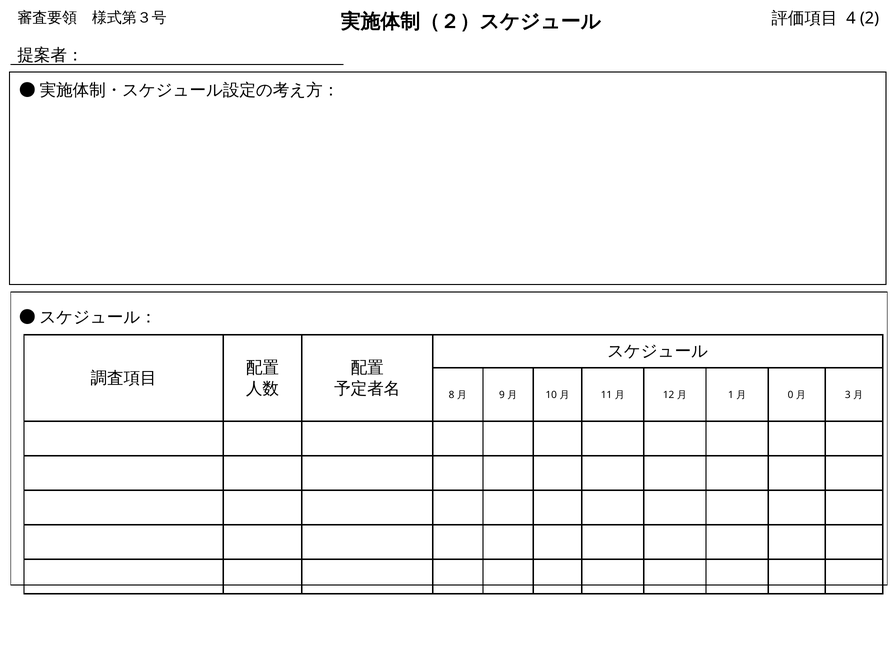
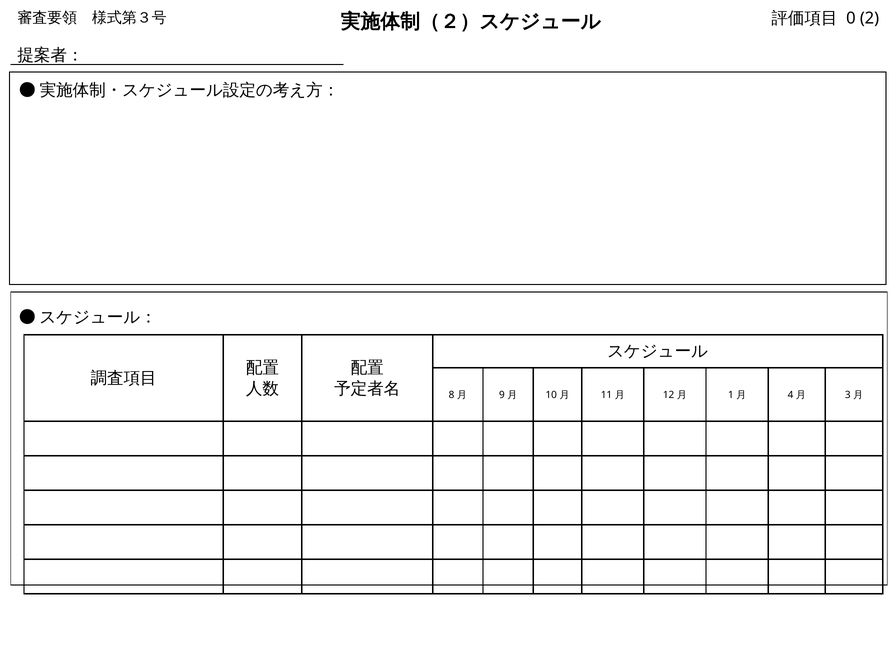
4: 4 -> 0
0: 0 -> 4
